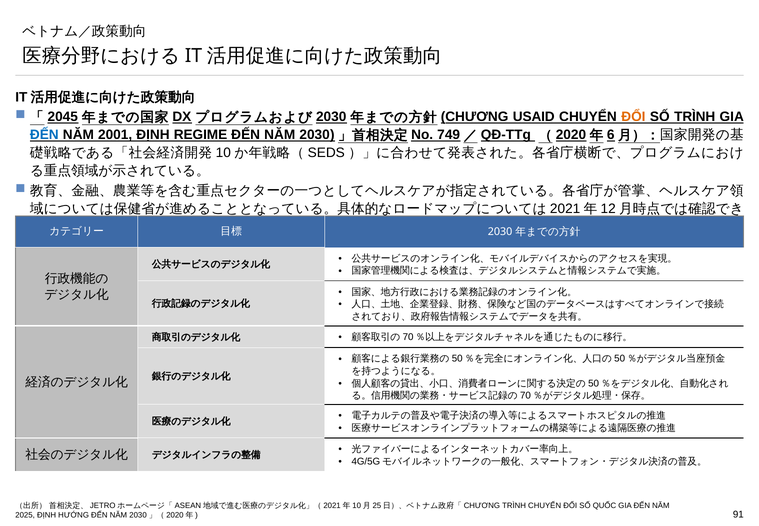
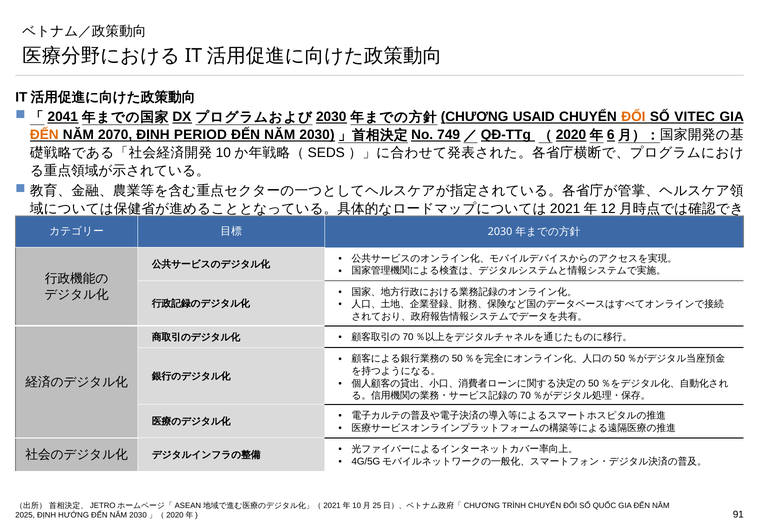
2045: 2045 -> 2041
SỐ TRÌNH: TRÌNH -> VITEC
ĐẾN at (44, 135) colour: blue -> orange
2001: 2001 -> 2070
REGIME: REGIME -> PERIOD
